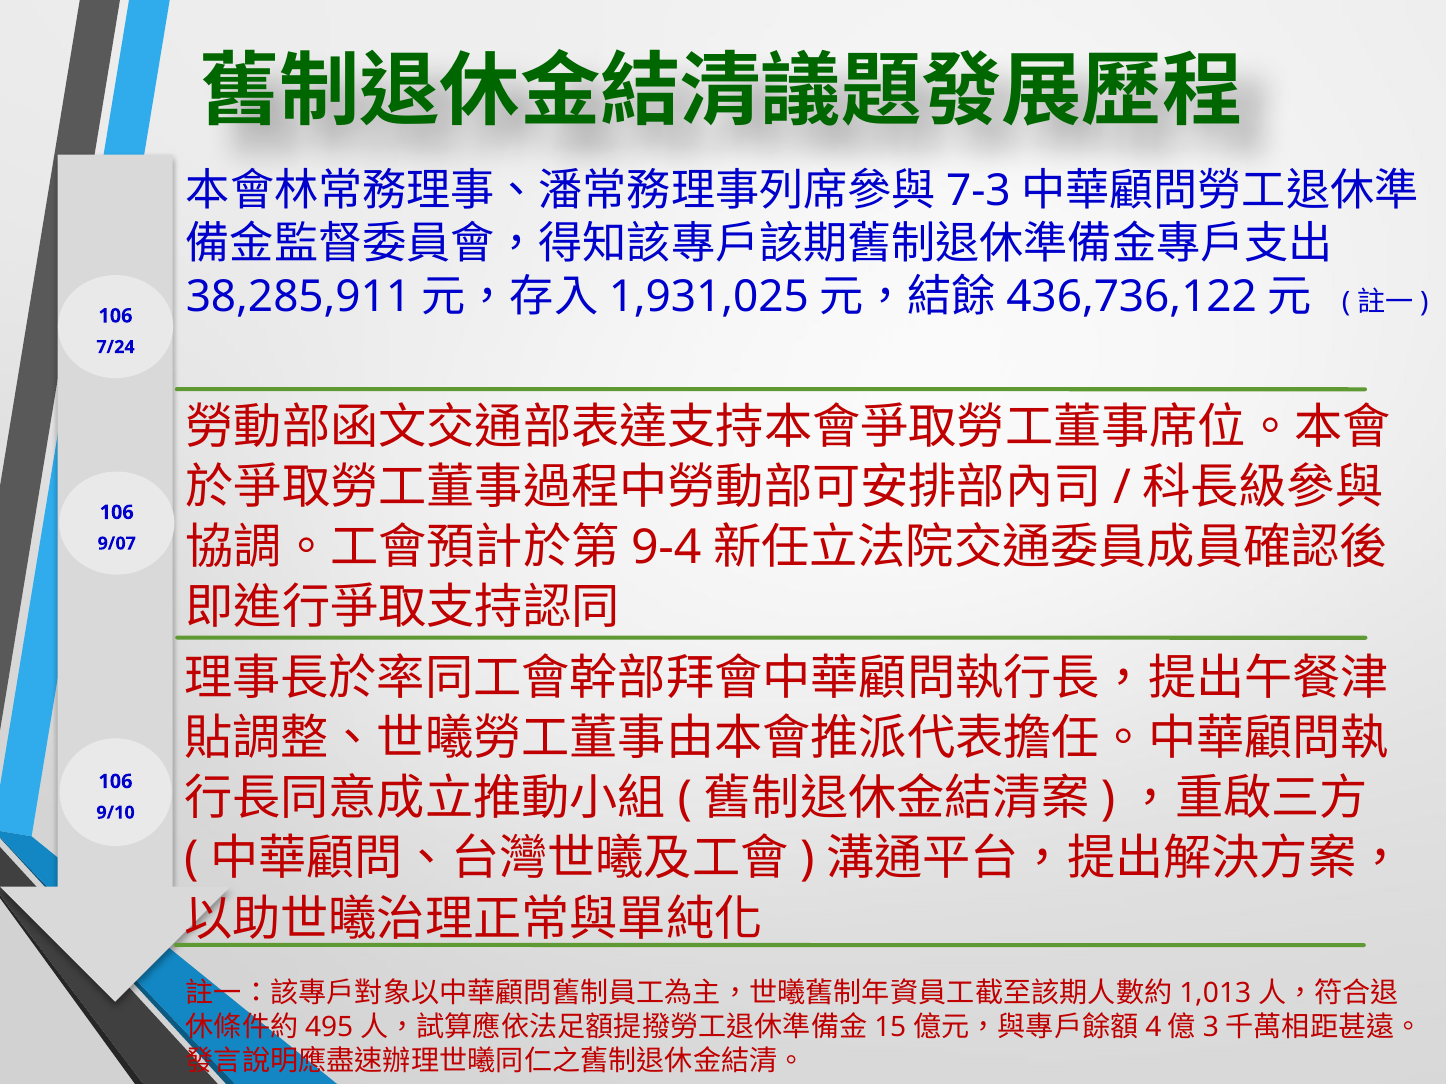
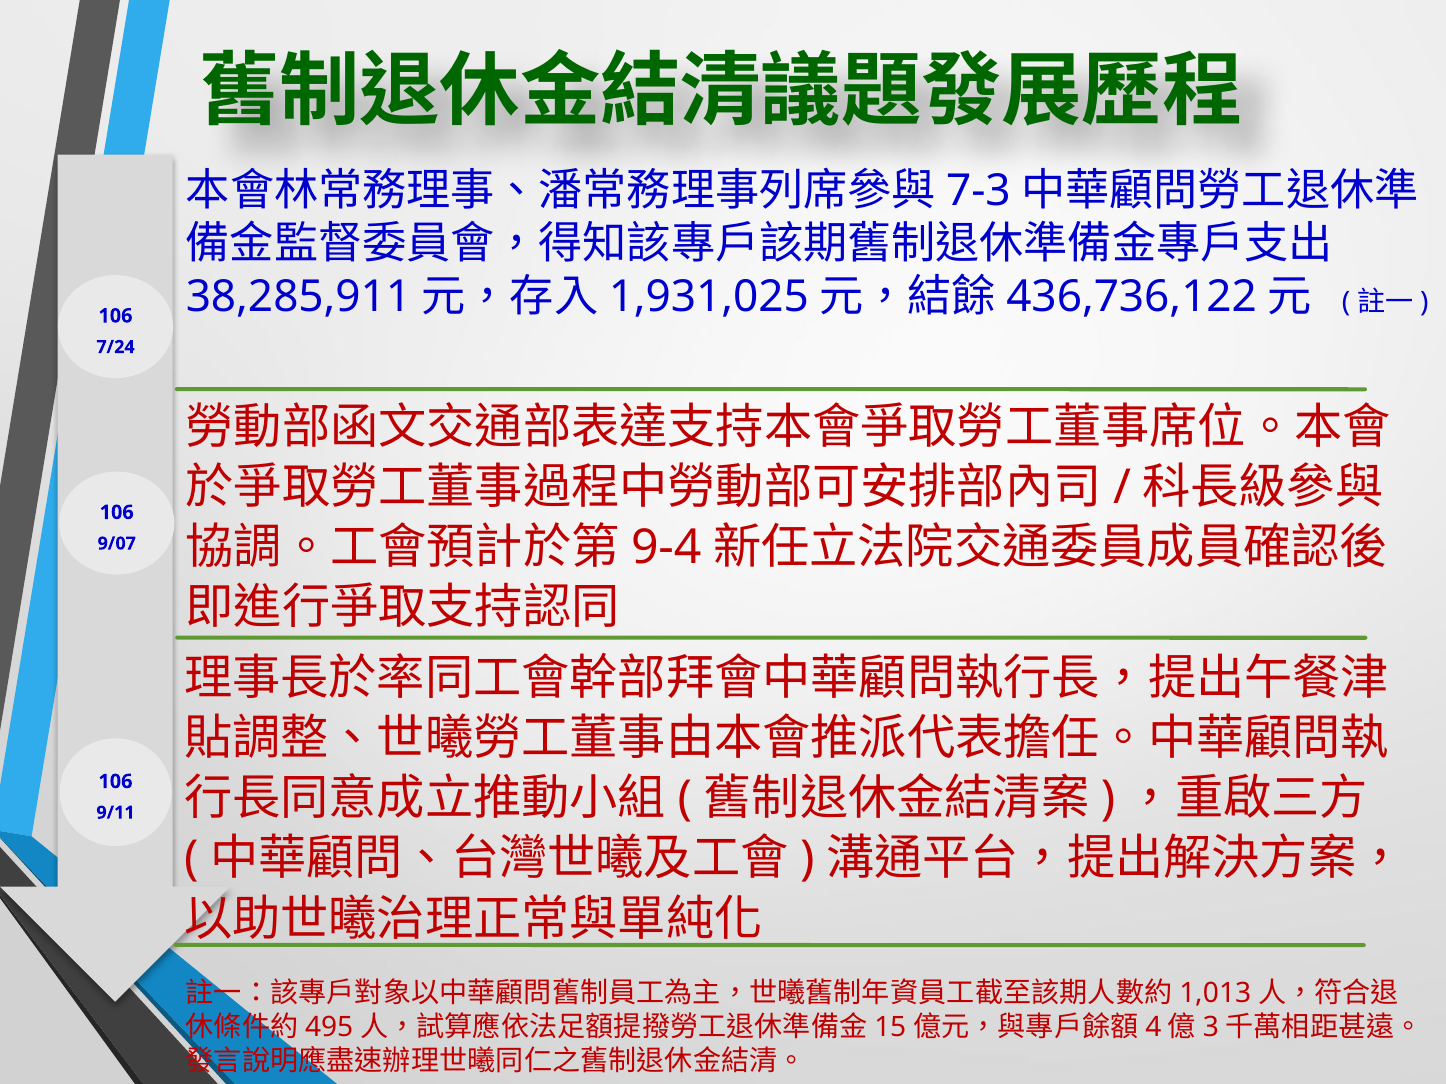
9/10: 9/10 -> 9/11
